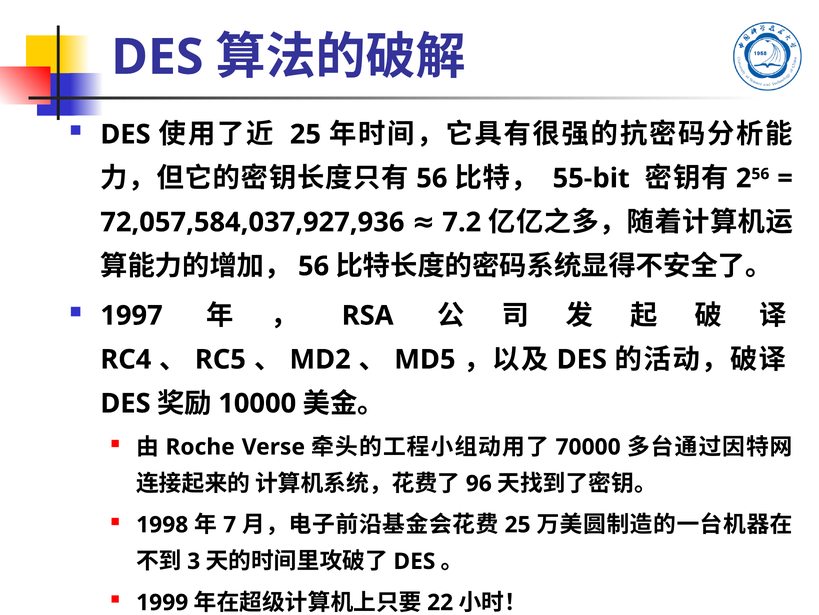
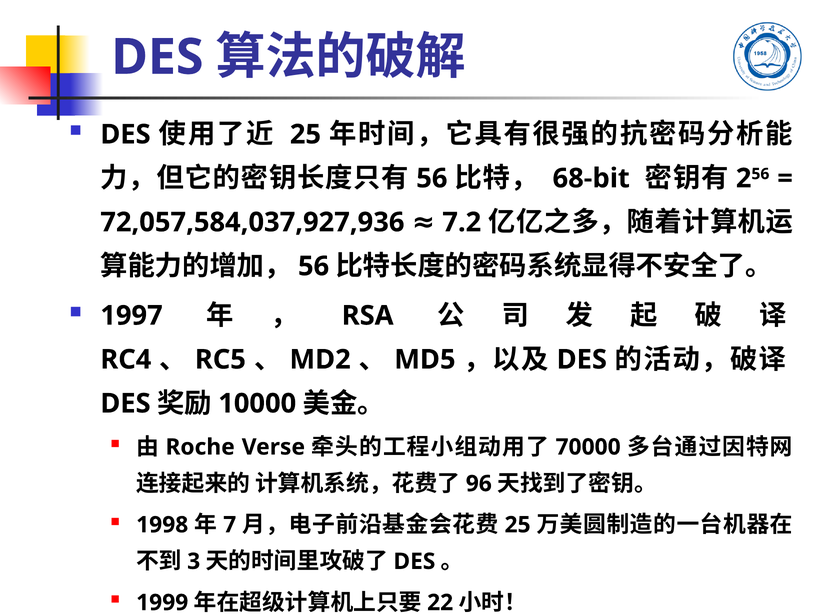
55-bit: 55-bit -> 68-bit
